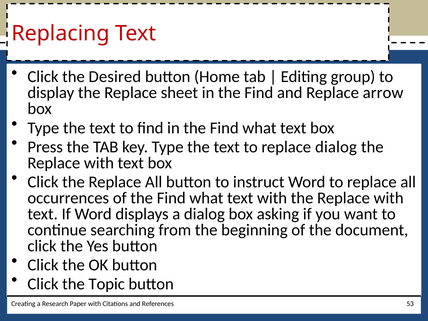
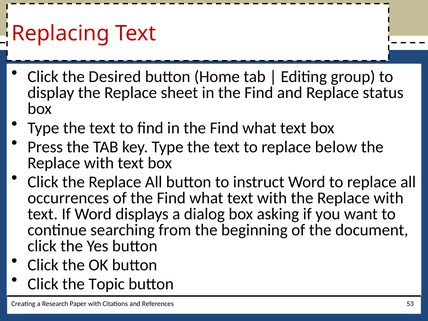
arrow: arrow -> status
replace dialog: dialog -> below
